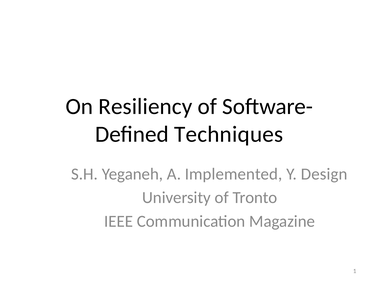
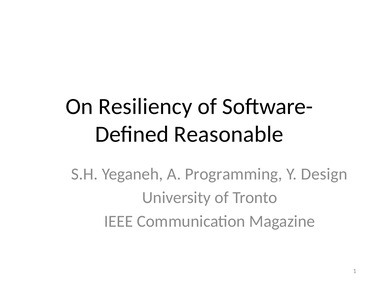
Techniques: Techniques -> Reasonable
Implemented: Implemented -> Programming
